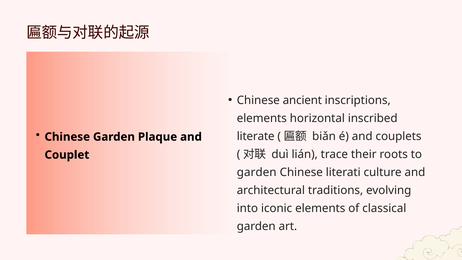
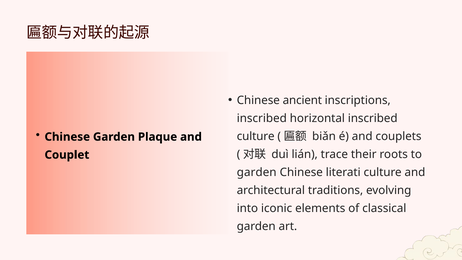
elements at (262, 118): elements -> inscribed
literate at (256, 136): literate -> culture
